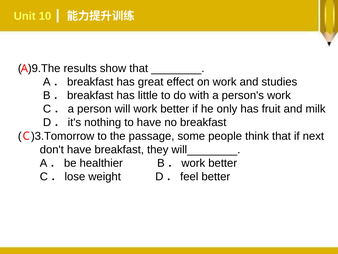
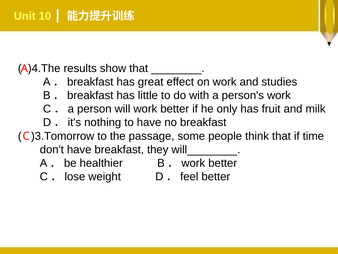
)9.The: )9.The -> )4.The
next: next -> time
